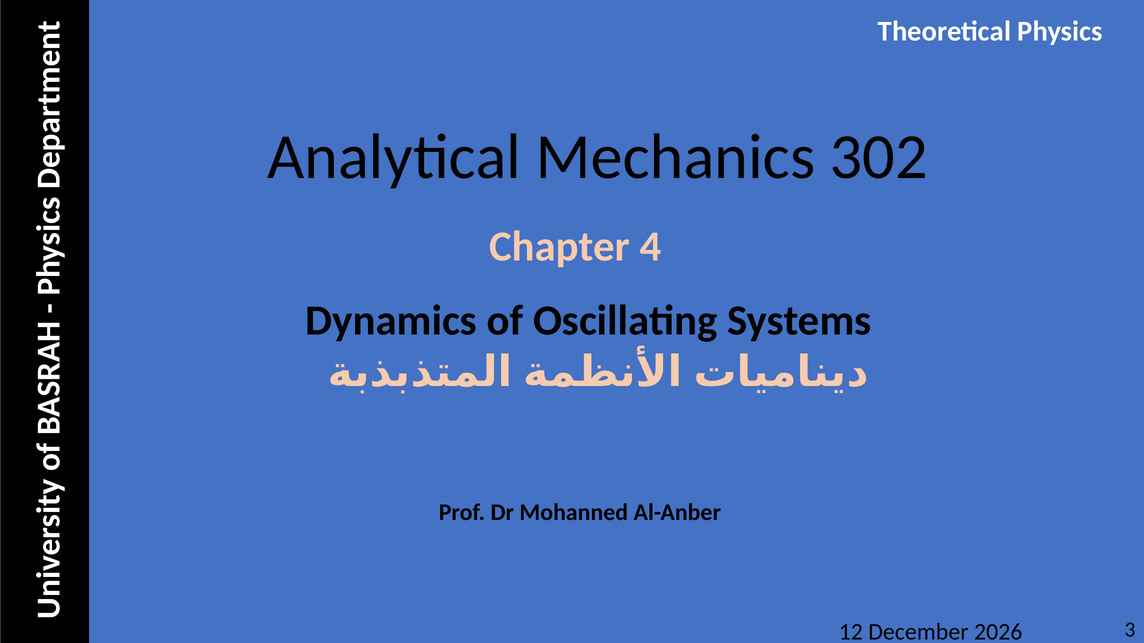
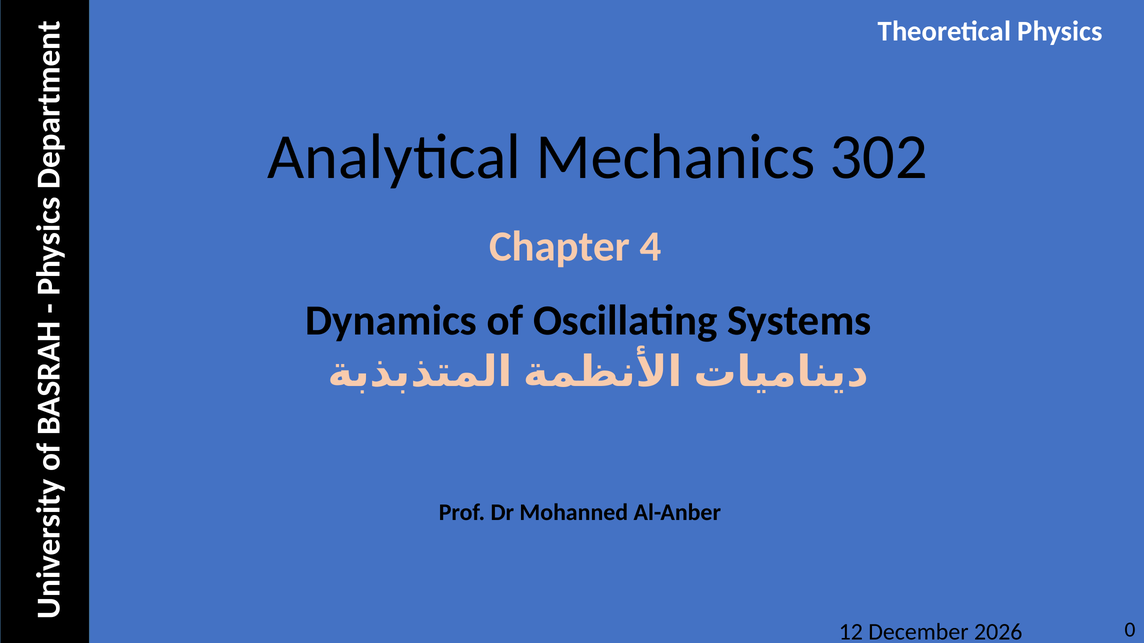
3: 3 -> 0
